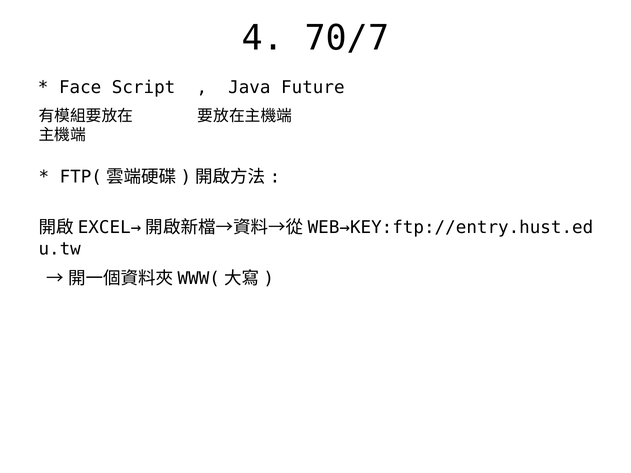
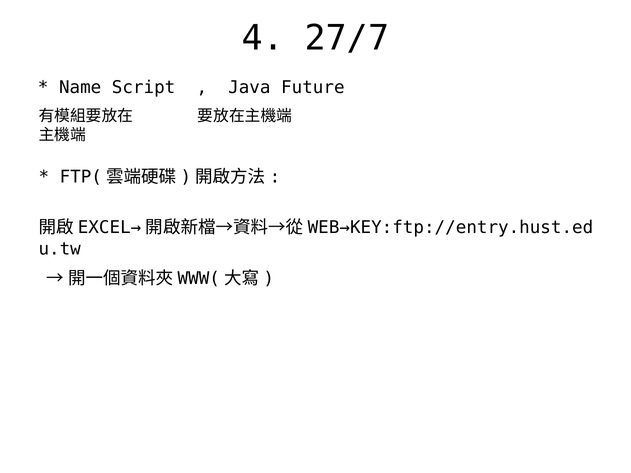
70/7: 70/7 -> 27/7
Face: Face -> Name
